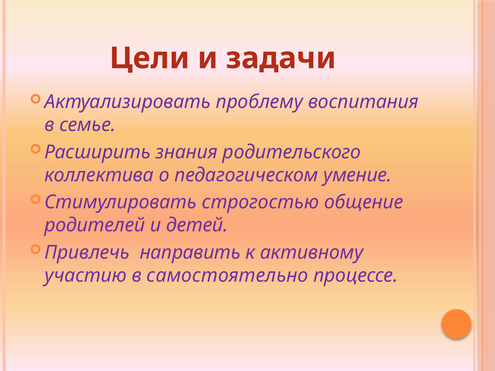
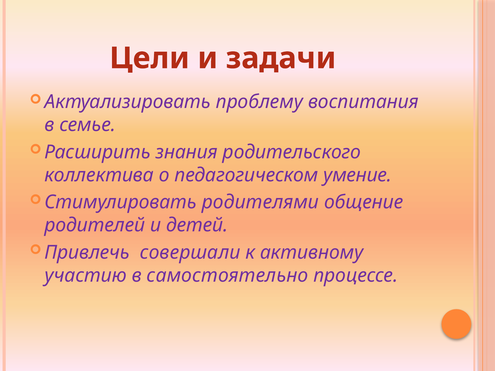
строгостью: строгостью -> родителями
направить: направить -> совершали
